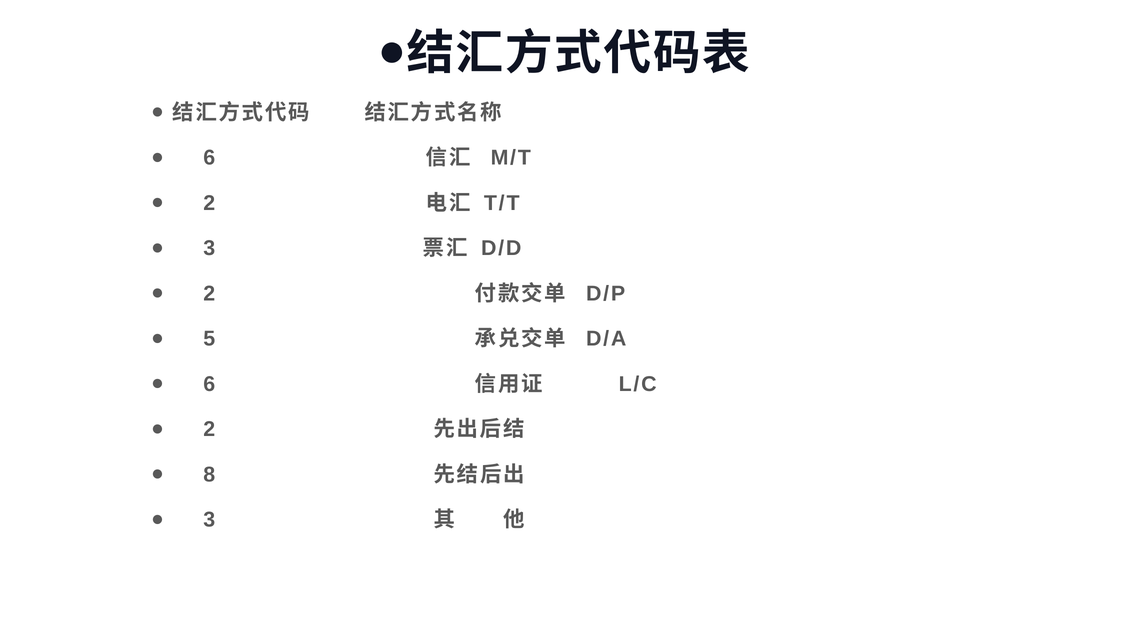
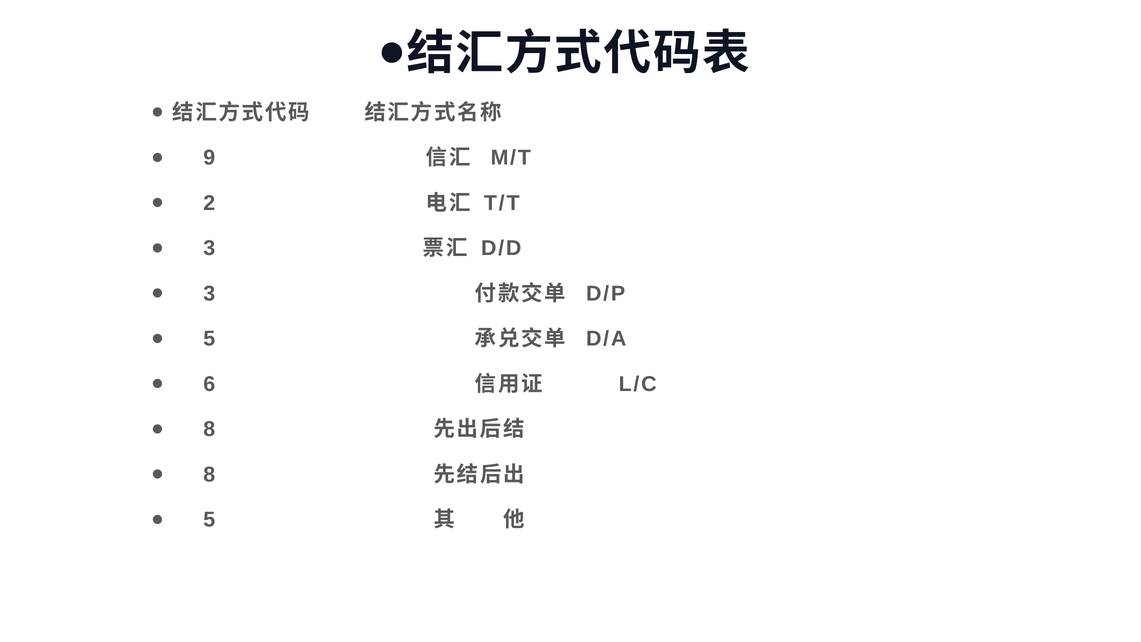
6 at (209, 158): 6 -> 9
2 at (209, 293): 2 -> 3
2 at (209, 429): 2 -> 8
3 at (209, 520): 3 -> 5
